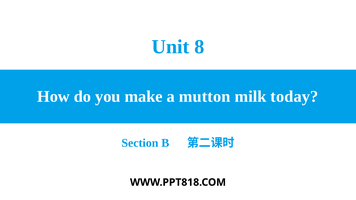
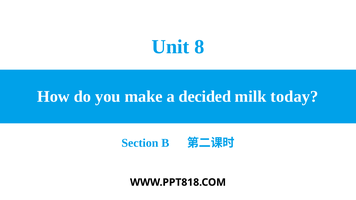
mutton: mutton -> decided
